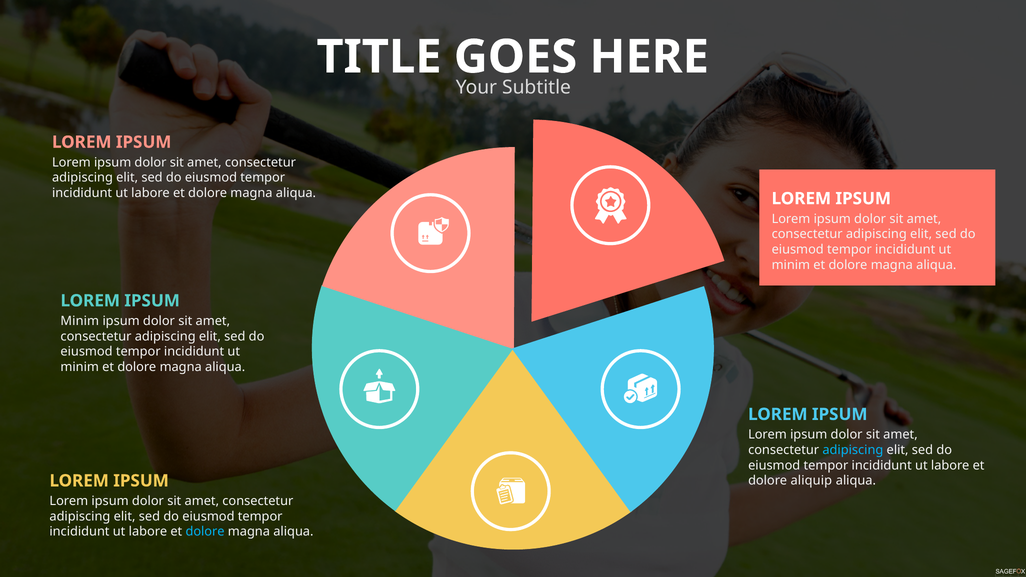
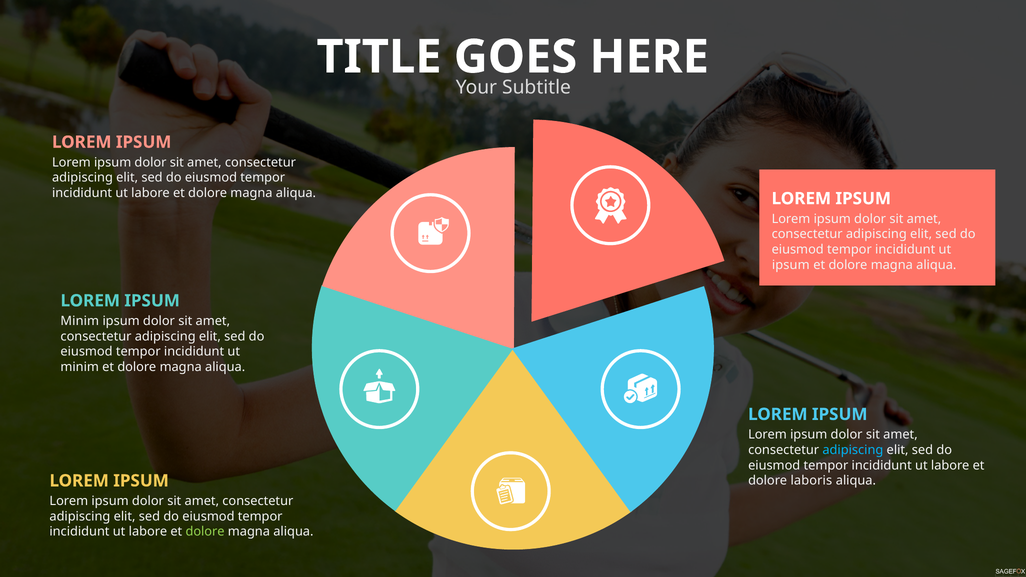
minim at (791, 265): minim -> ipsum
aliquip: aliquip -> laboris
dolore at (205, 532) colour: light blue -> light green
